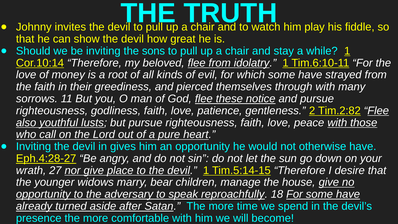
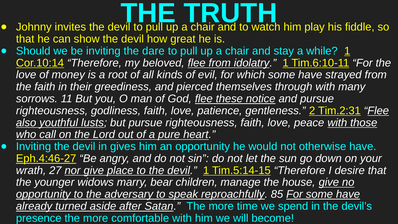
sons: sons -> dare
Tim.2:82: Tim.2:82 -> Tim.2:31
Eph.4:28-27: Eph.4:28-27 -> Eph.4:46-27
18: 18 -> 85
